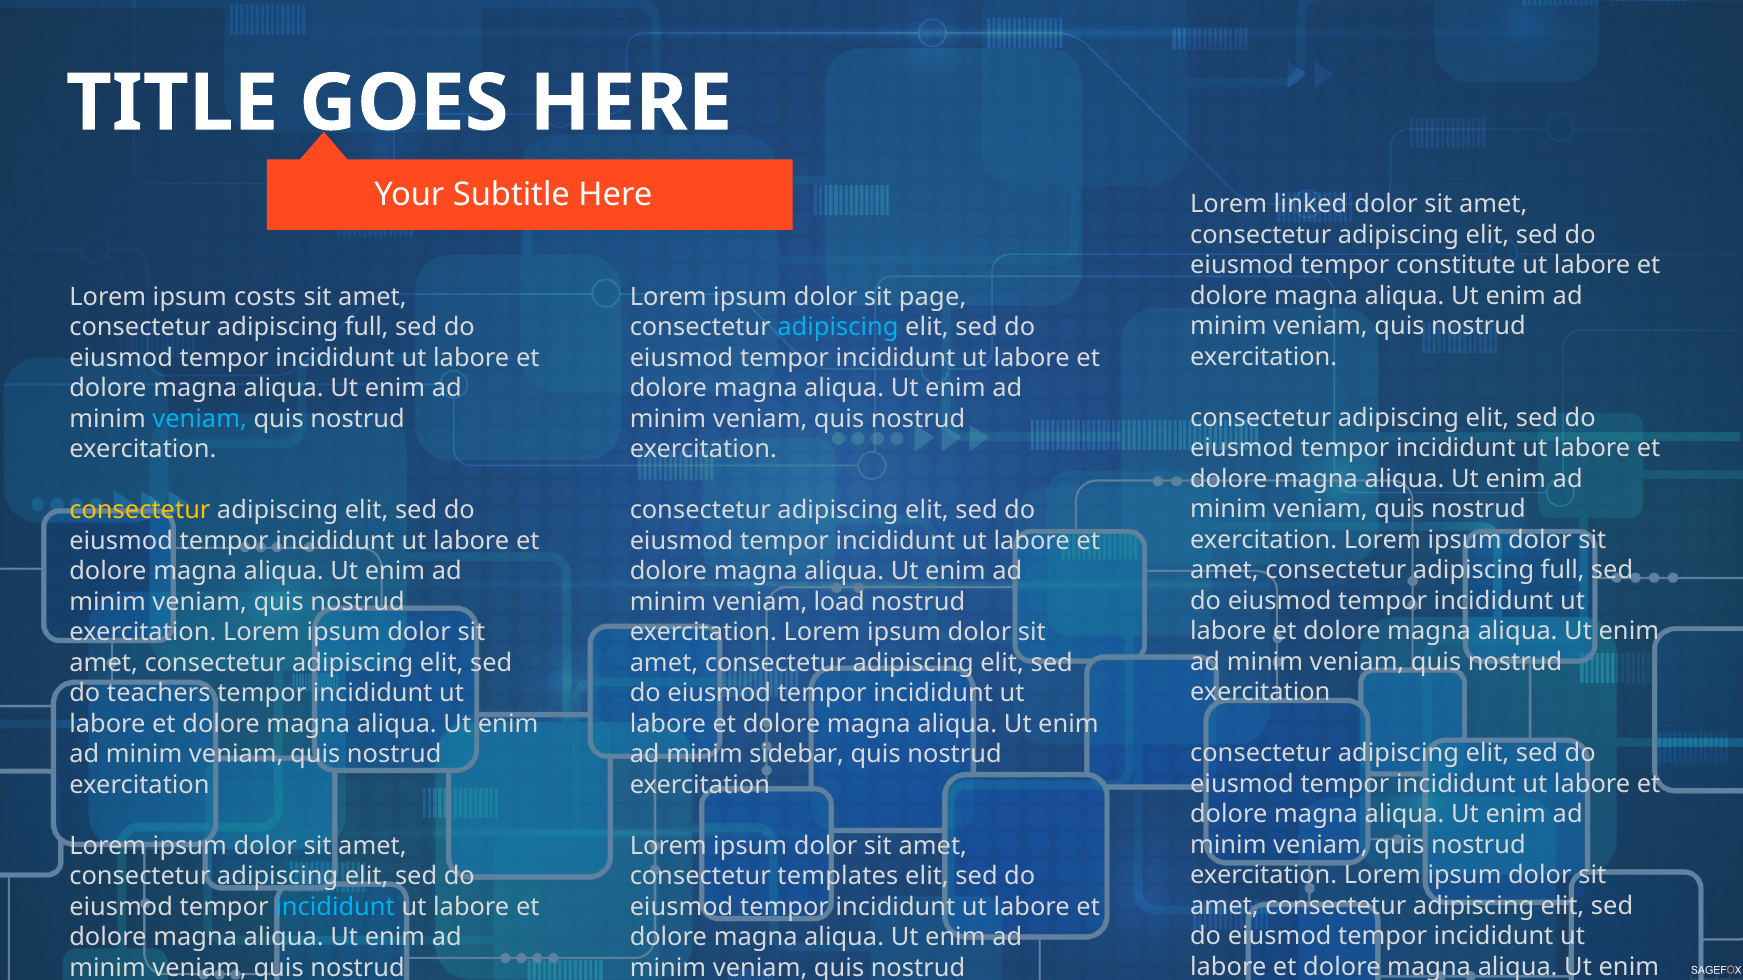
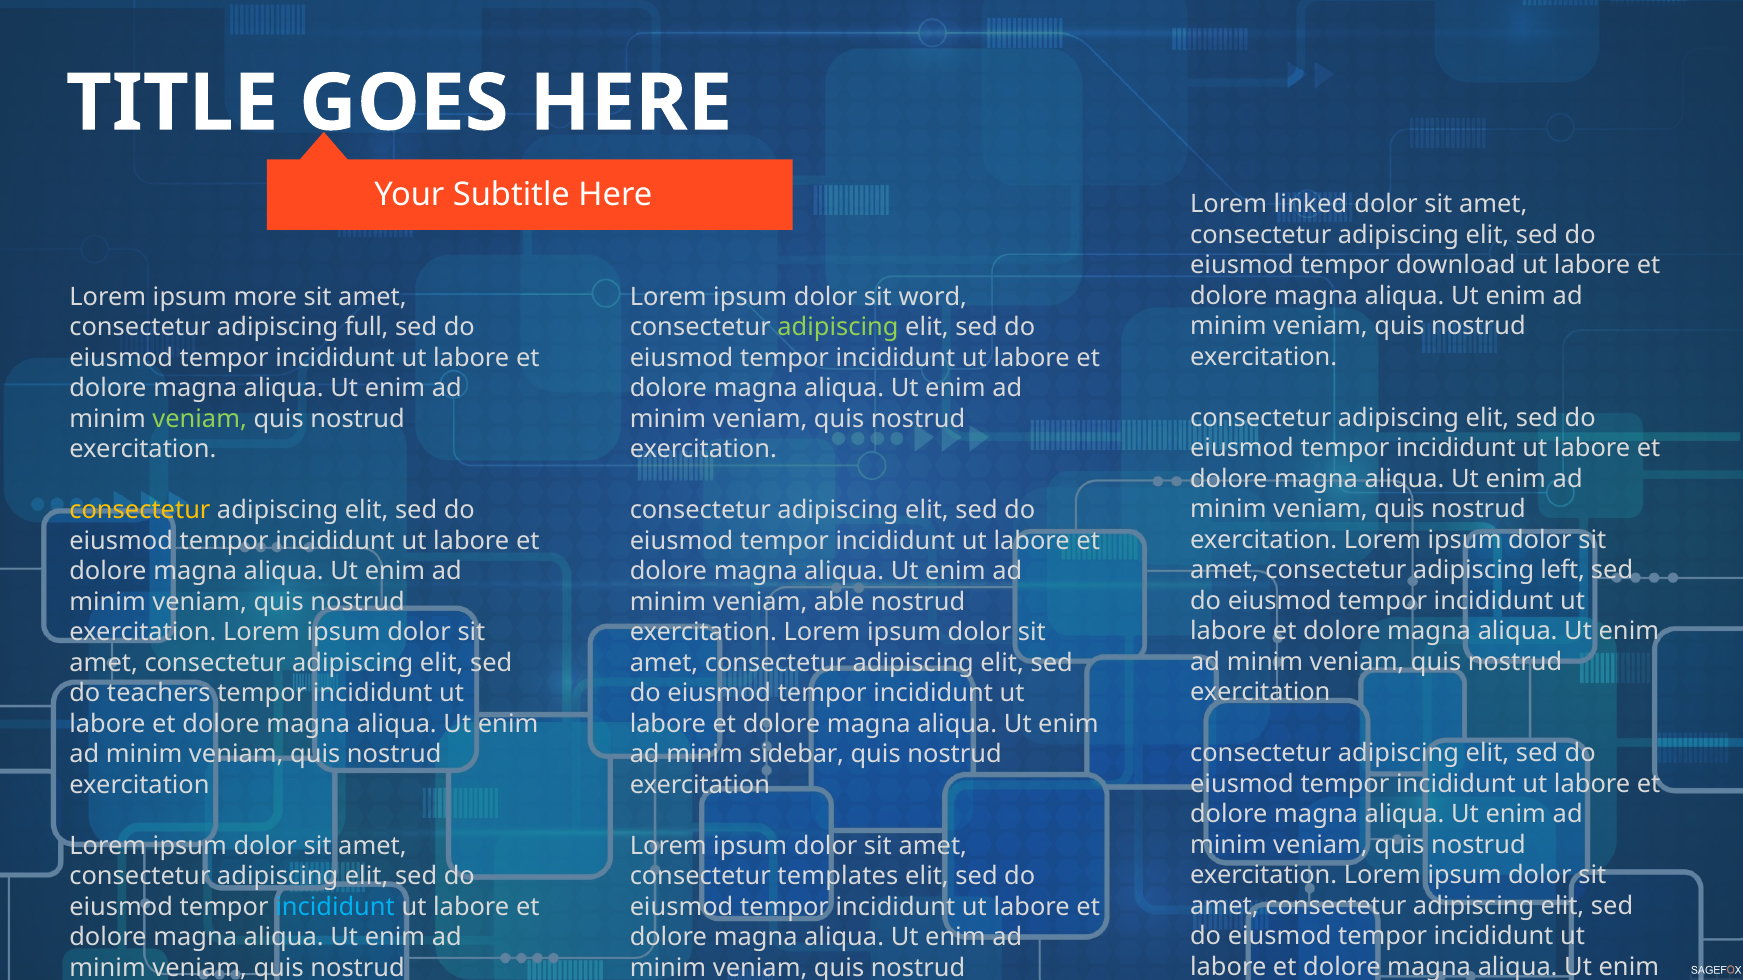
constitute: constitute -> download
costs: costs -> more
page: page -> word
adipiscing at (838, 327) colour: light blue -> light green
veniam at (200, 419) colour: light blue -> light green
full at (1563, 571): full -> left
load: load -> able
